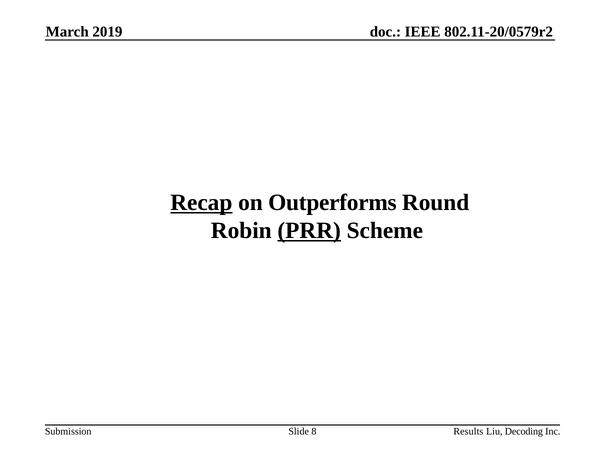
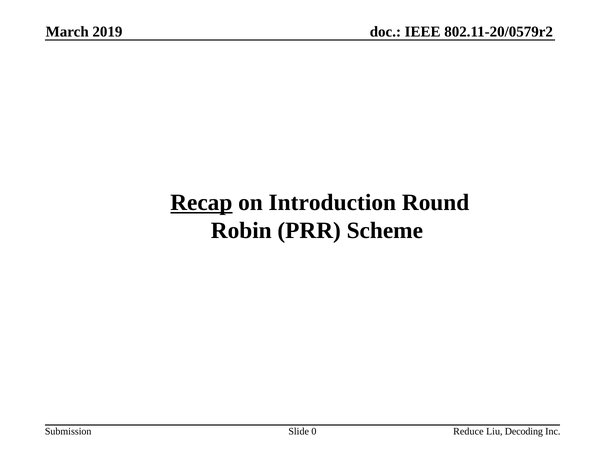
Outperforms: Outperforms -> Introduction
PRR underline: present -> none
8: 8 -> 0
Results: Results -> Reduce
